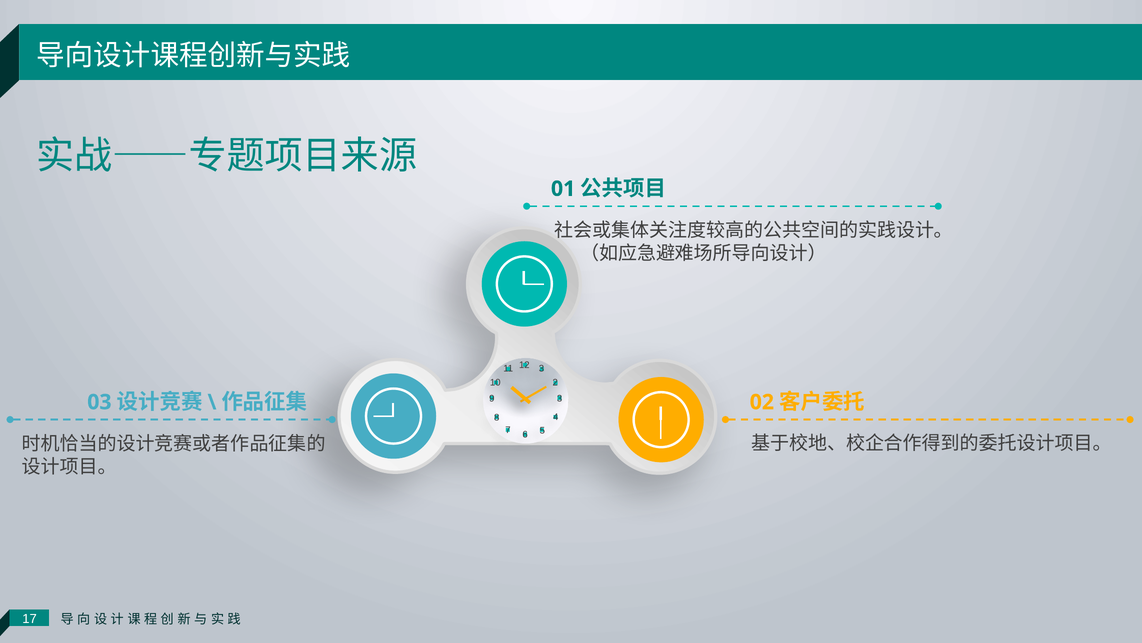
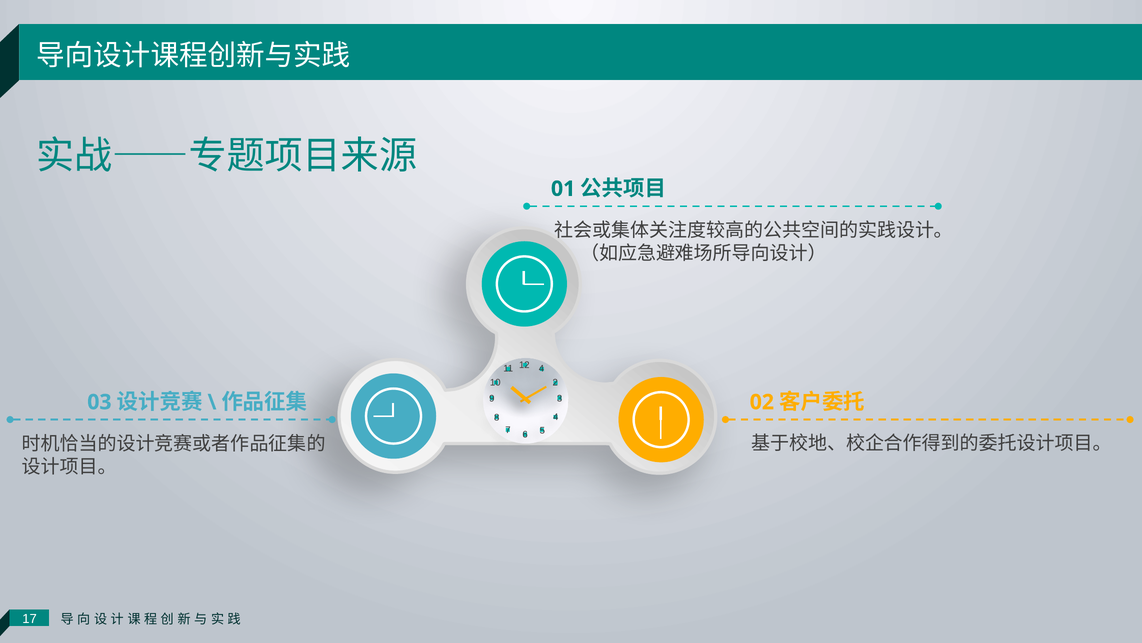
12 3: 3 -> 4
